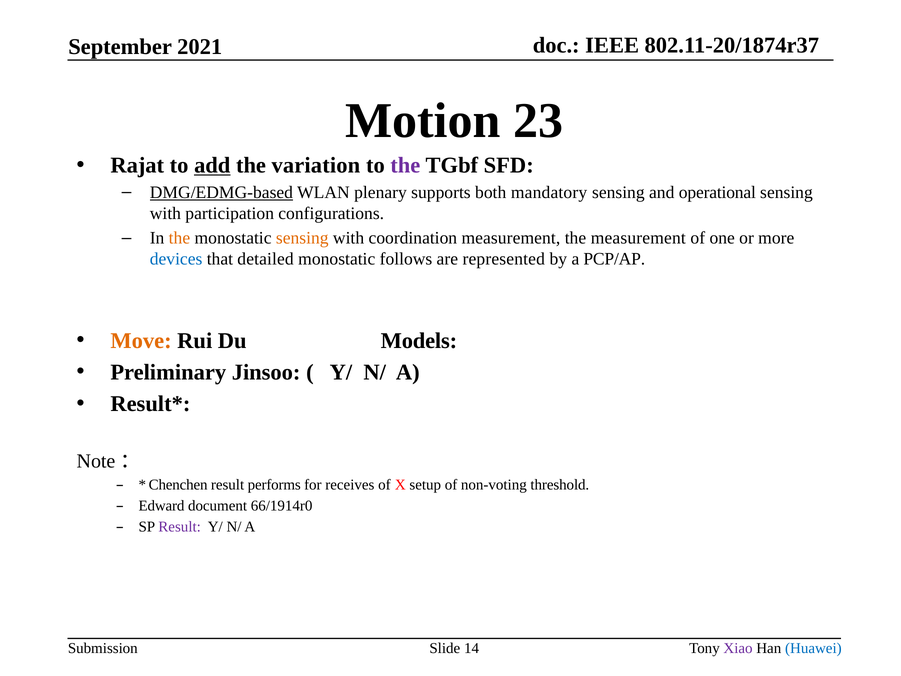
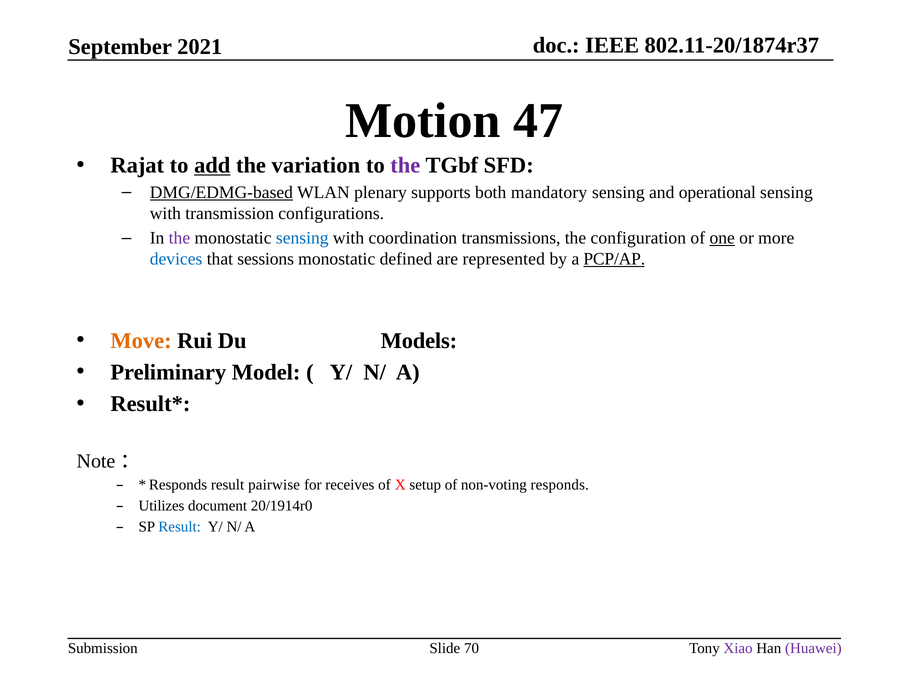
23: 23 -> 47
participation: participation -> transmission
the at (179, 238) colour: orange -> purple
sensing at (302, 238) colour: orange -> blue
coordination measurement: measurement -> transmissions
the measurement: measurement -> configuration
one underline: none -> present
detailed: detailed -> sessions
follows: follows -> defined
PCP/AP underline: none -> present
Jinsoo: Jinsoo -> Model
Chenchen at (178, 485): Chenchen -> Responds
performs: performs -> pairwise
non-voting threshold: threshold -> responds
Edward: Edward -> Utilizes
66/1914r0: 66/1914r0 -> 20/1914r0
Result at (180, 527) colour: purple -> blue
14: 14 -> 70
Huawei colour: blue -> purple
